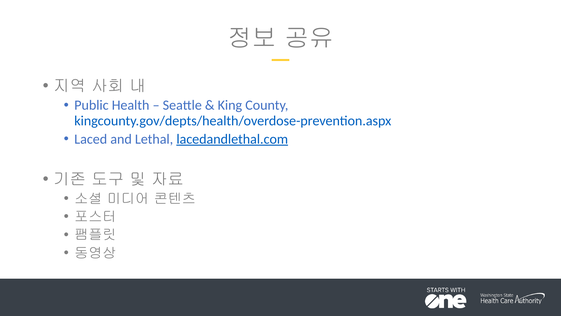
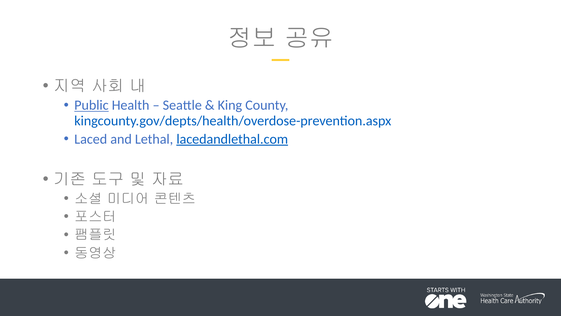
Public underline: none -> present
